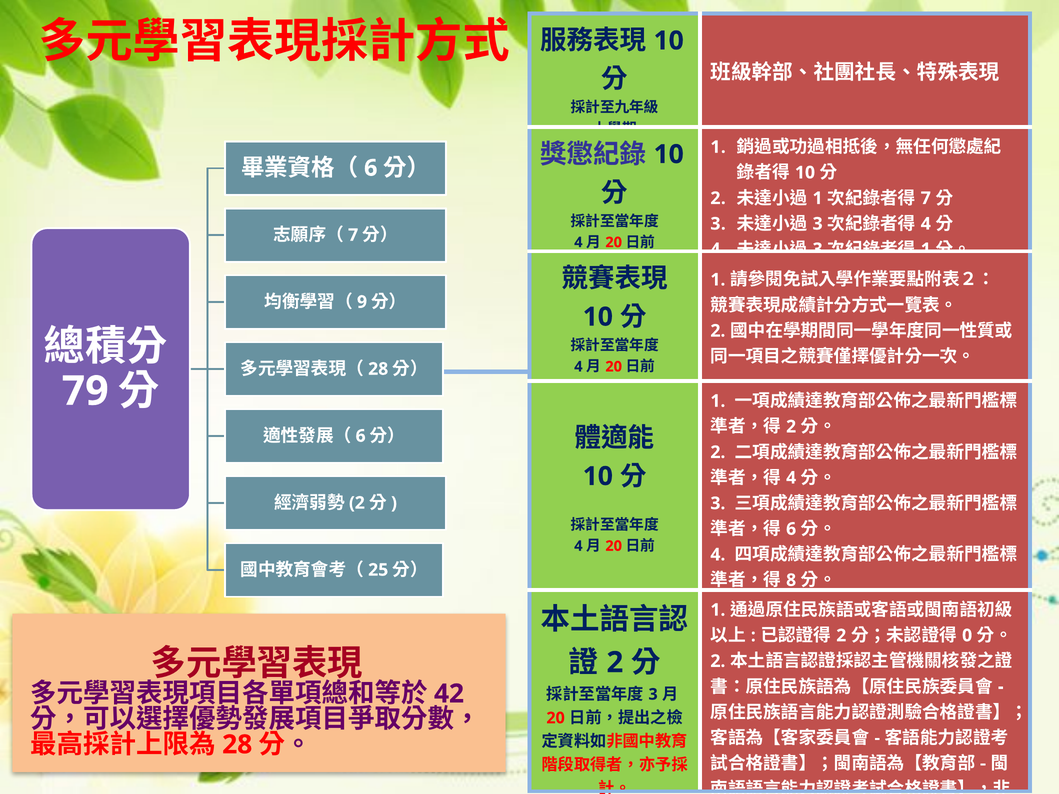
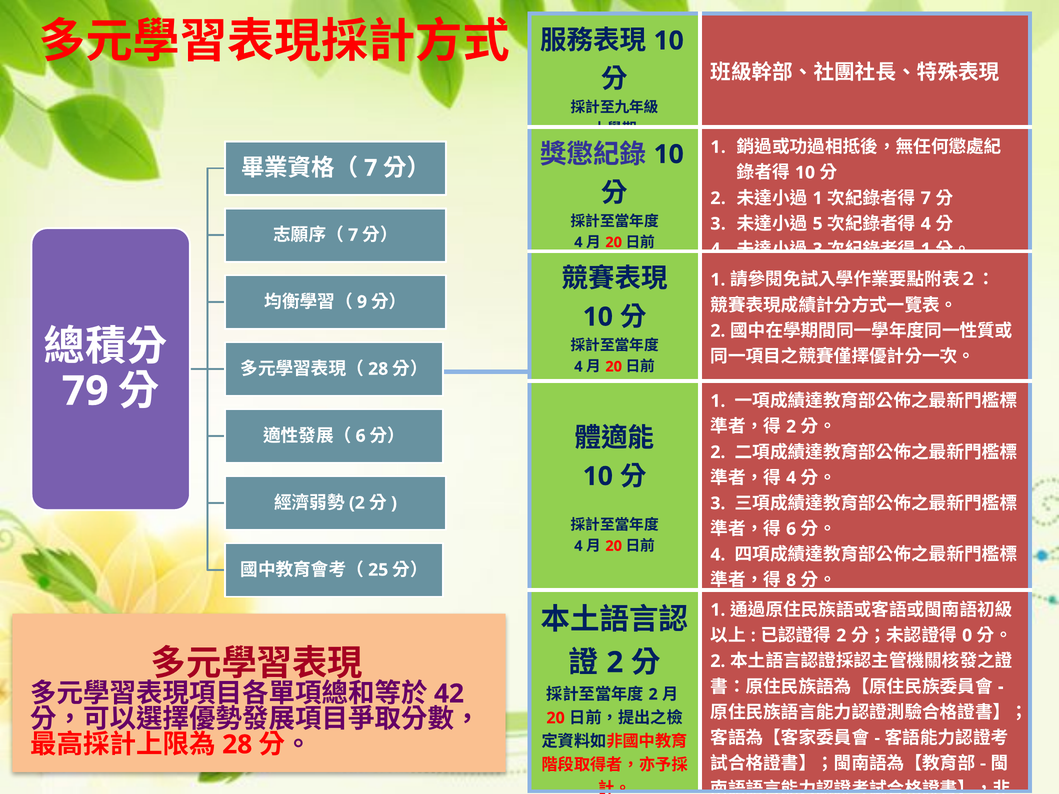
6 at (371, 168): 6 -> 7
3 at (818, 224): 3 -> 5
3 at (653, 695): 3 -> 2
